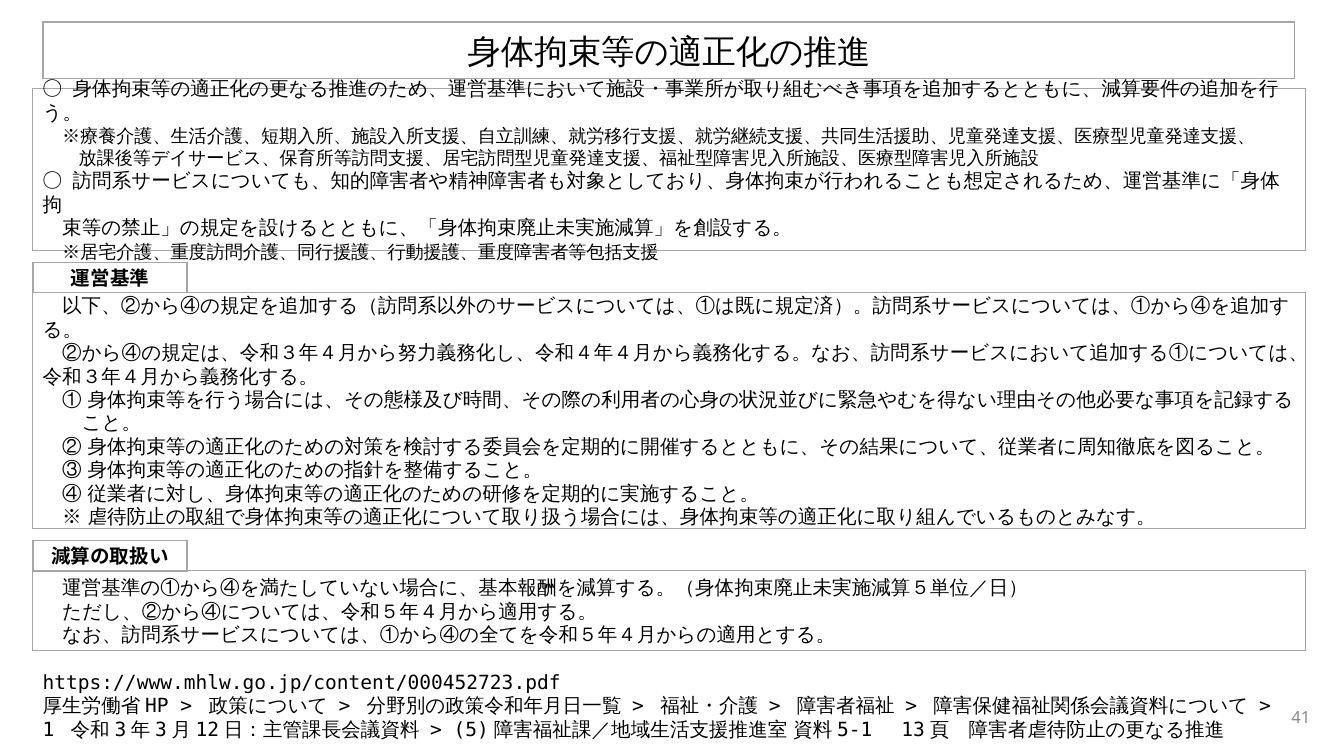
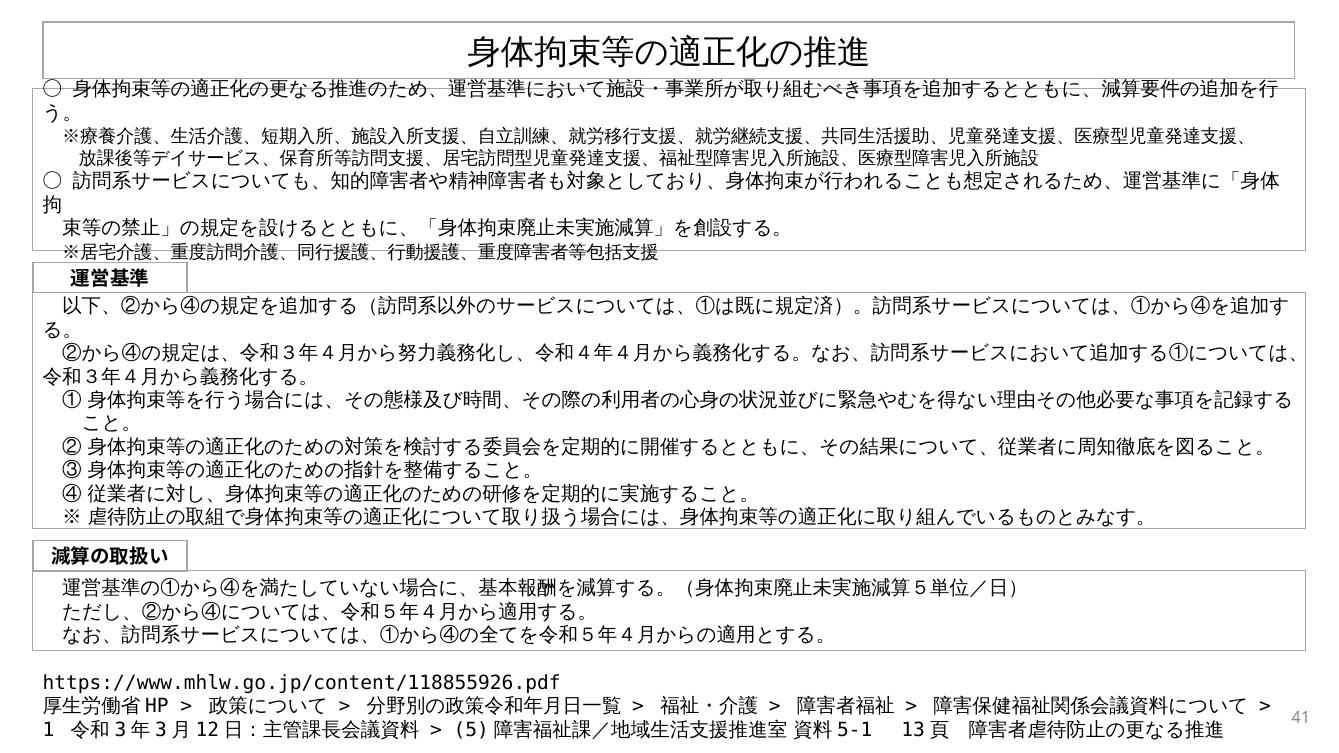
https://www.mhlw.go.jp/content/000452723.pdf: https://www.mhlw.go.jp/content/000452723.pdf -> https://www.mhlw.go.jp/content/118855926.pdf
